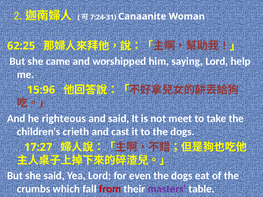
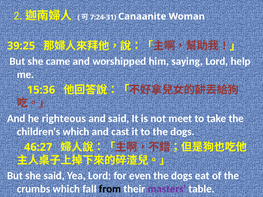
62:25: 62:25 -> 39:25
15:96: 15:96 -> 15:36
children's crieth: crieth -> which
17:27: 17:27 -> 46:27
from colour: red -> black
